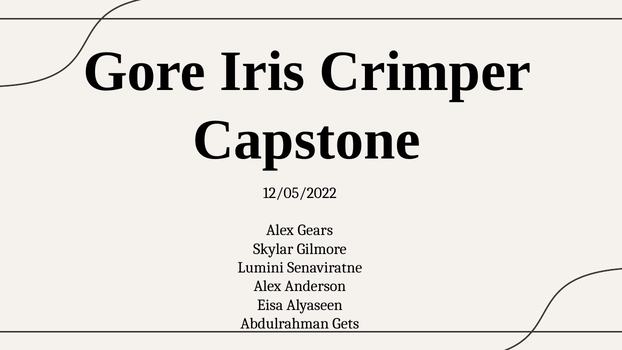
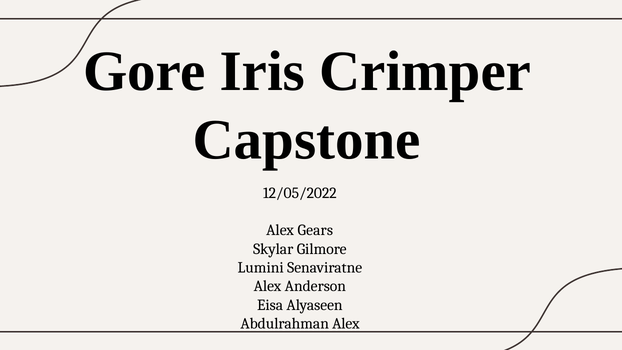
Abdulrahman Gets: Gets -> Alex
